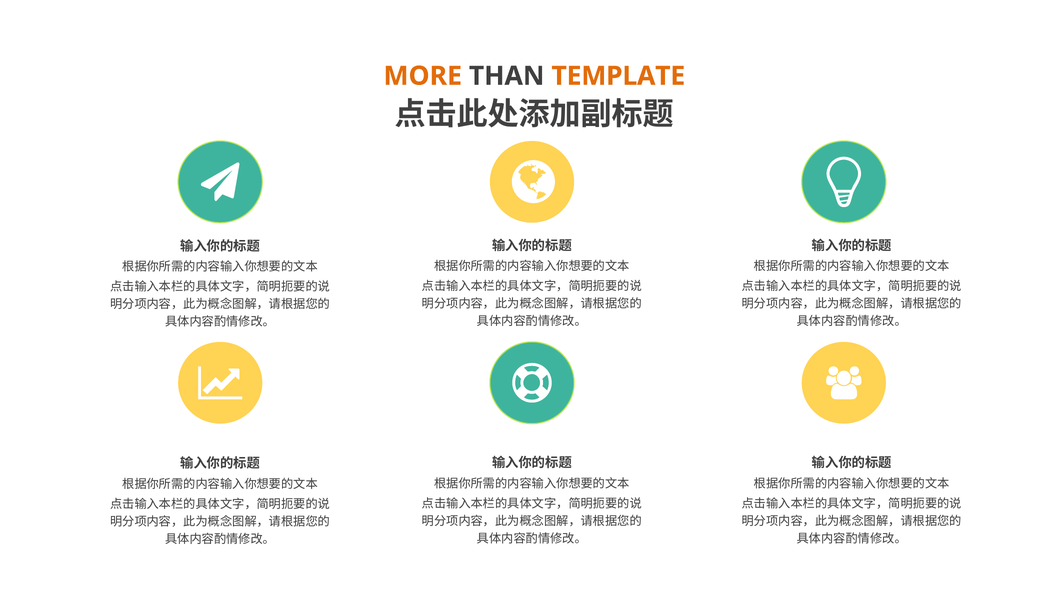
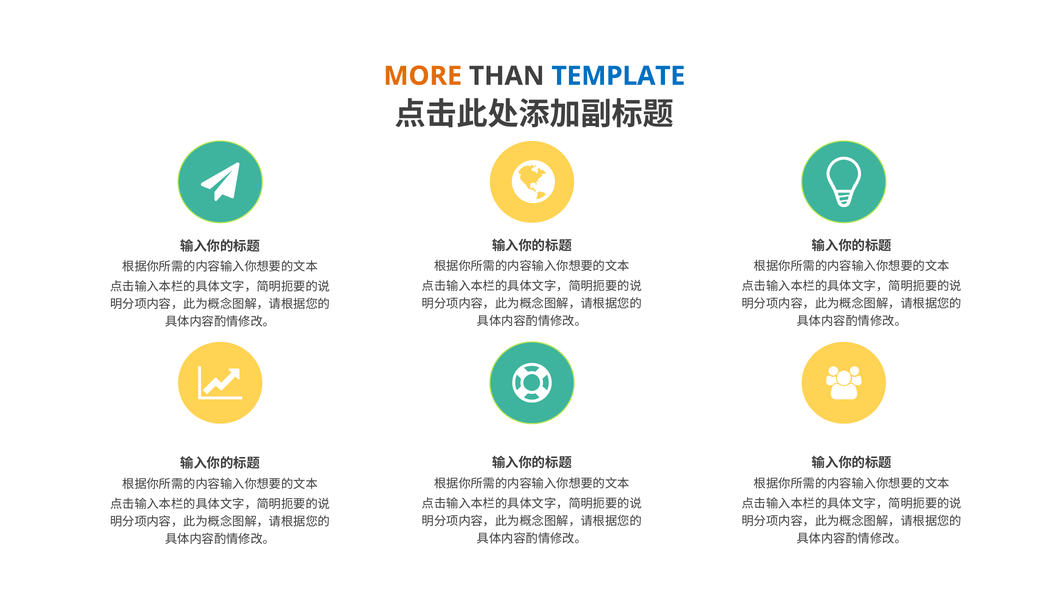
TEMPLATE colour: orange -> blue
